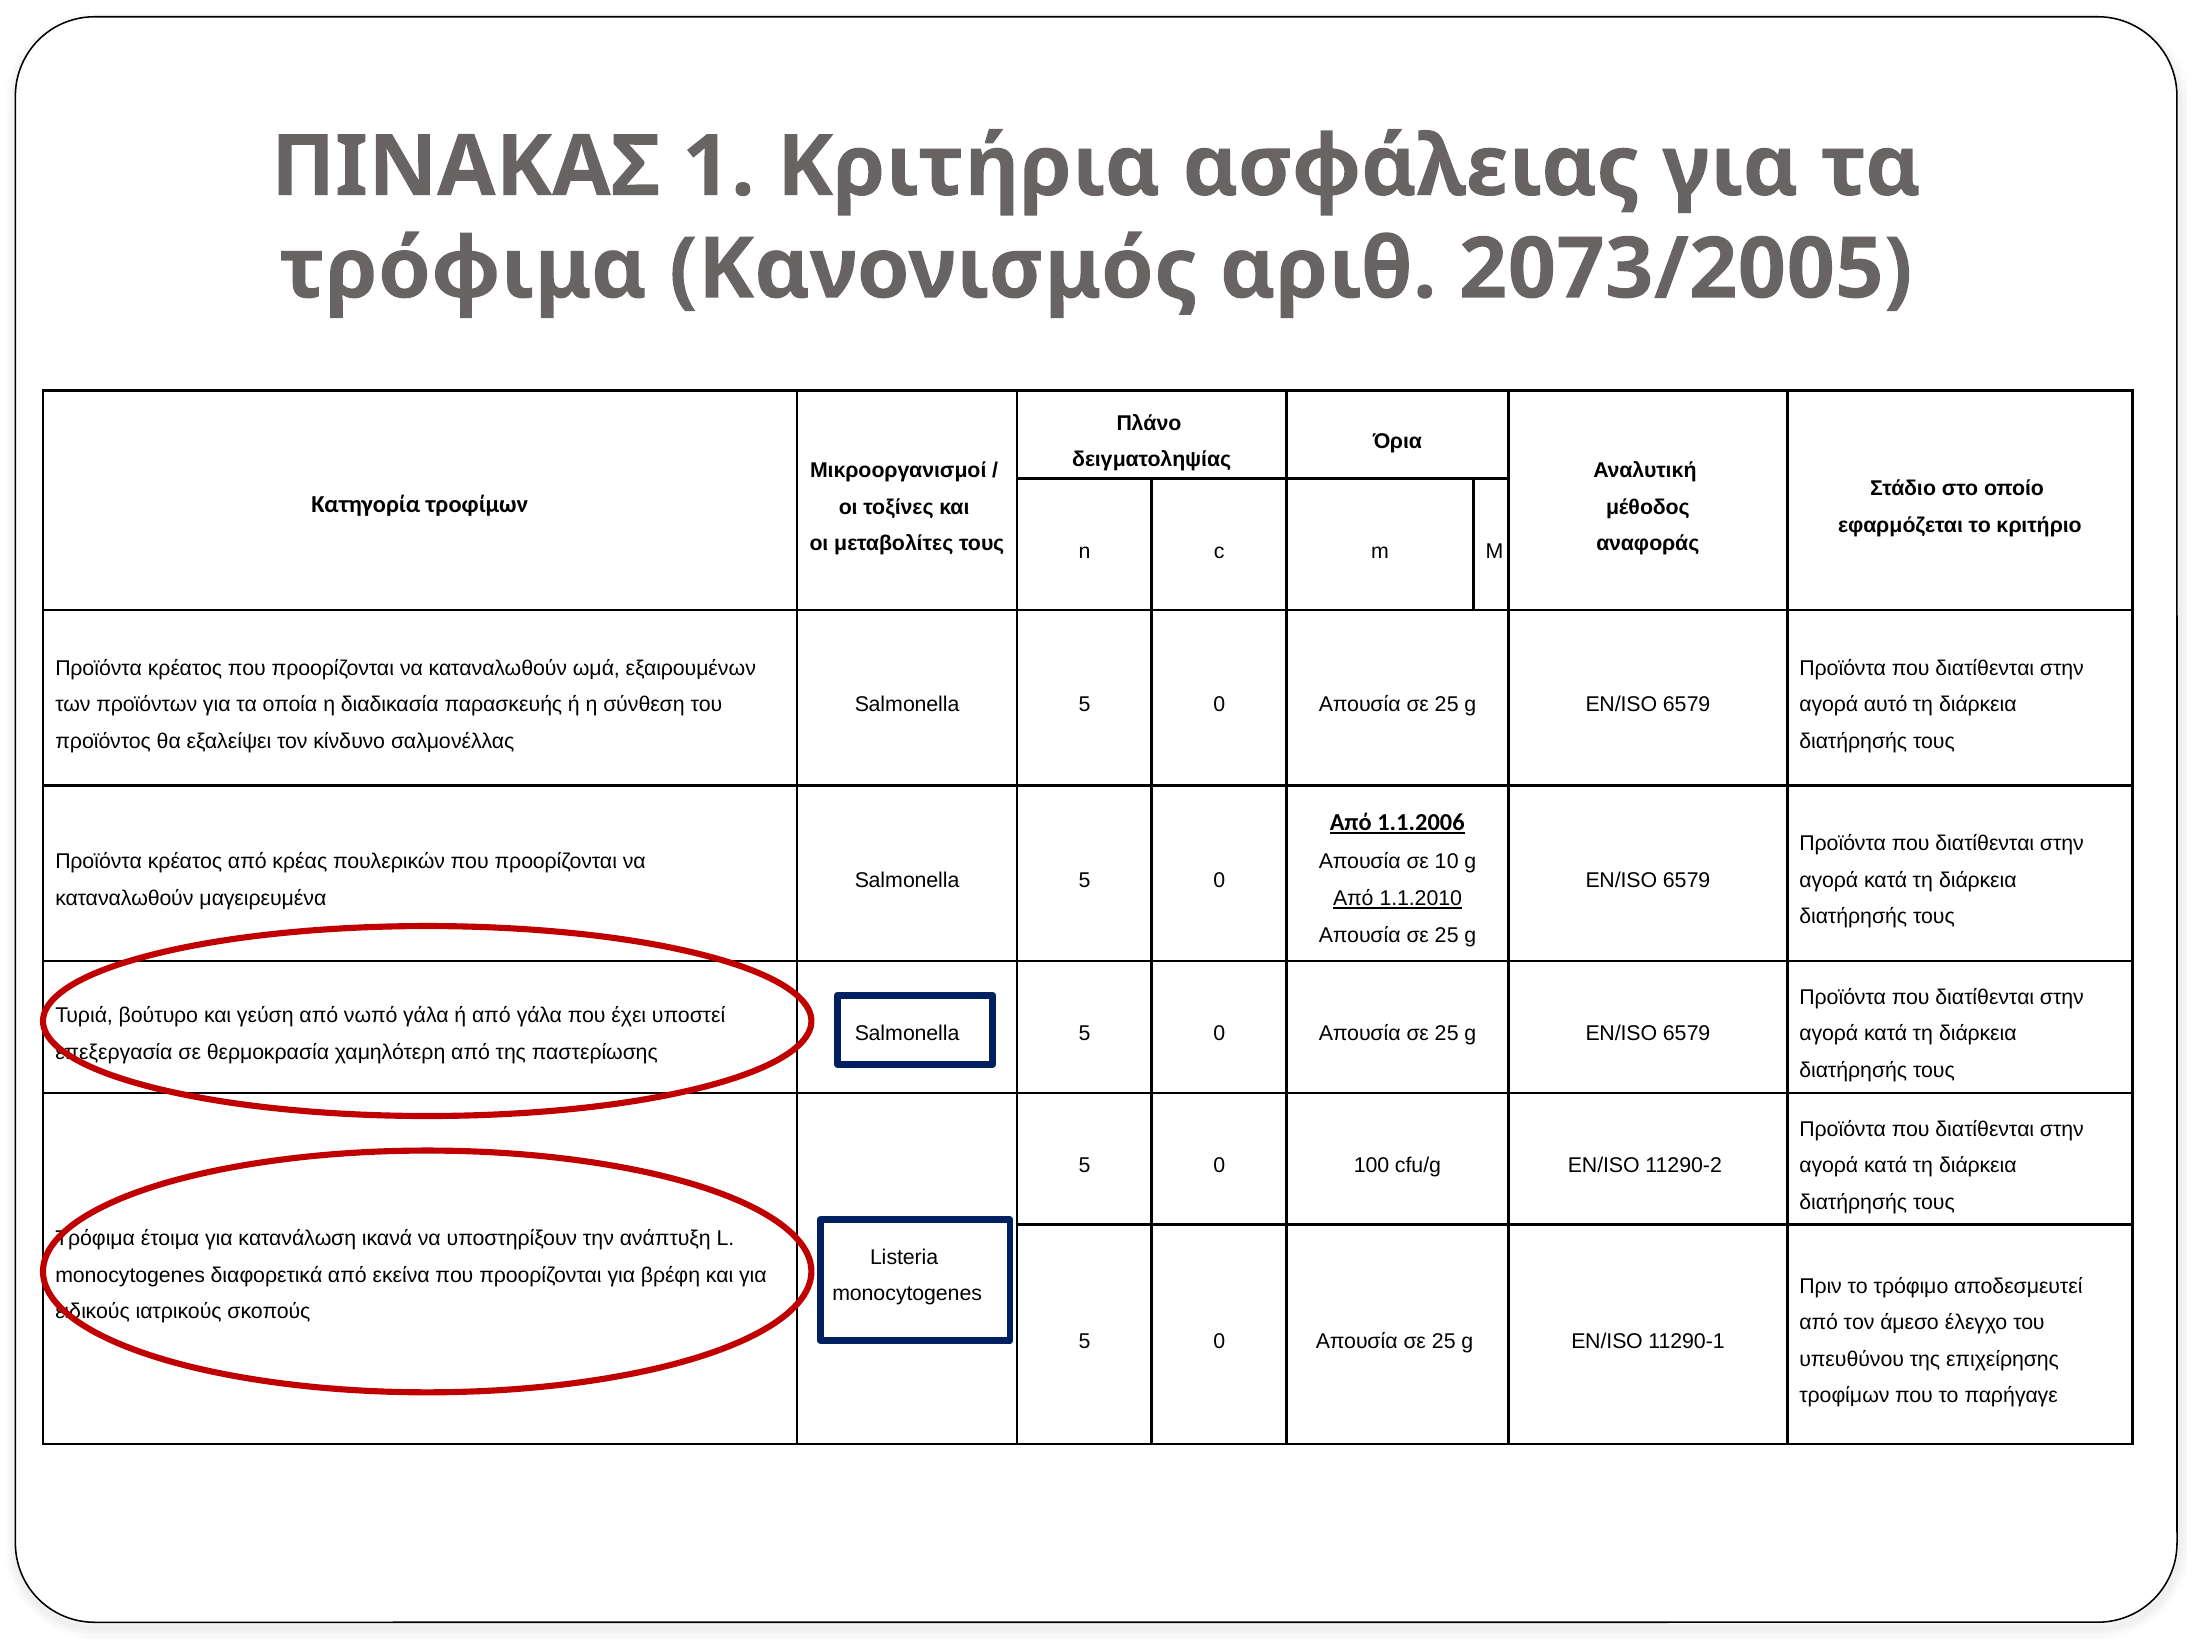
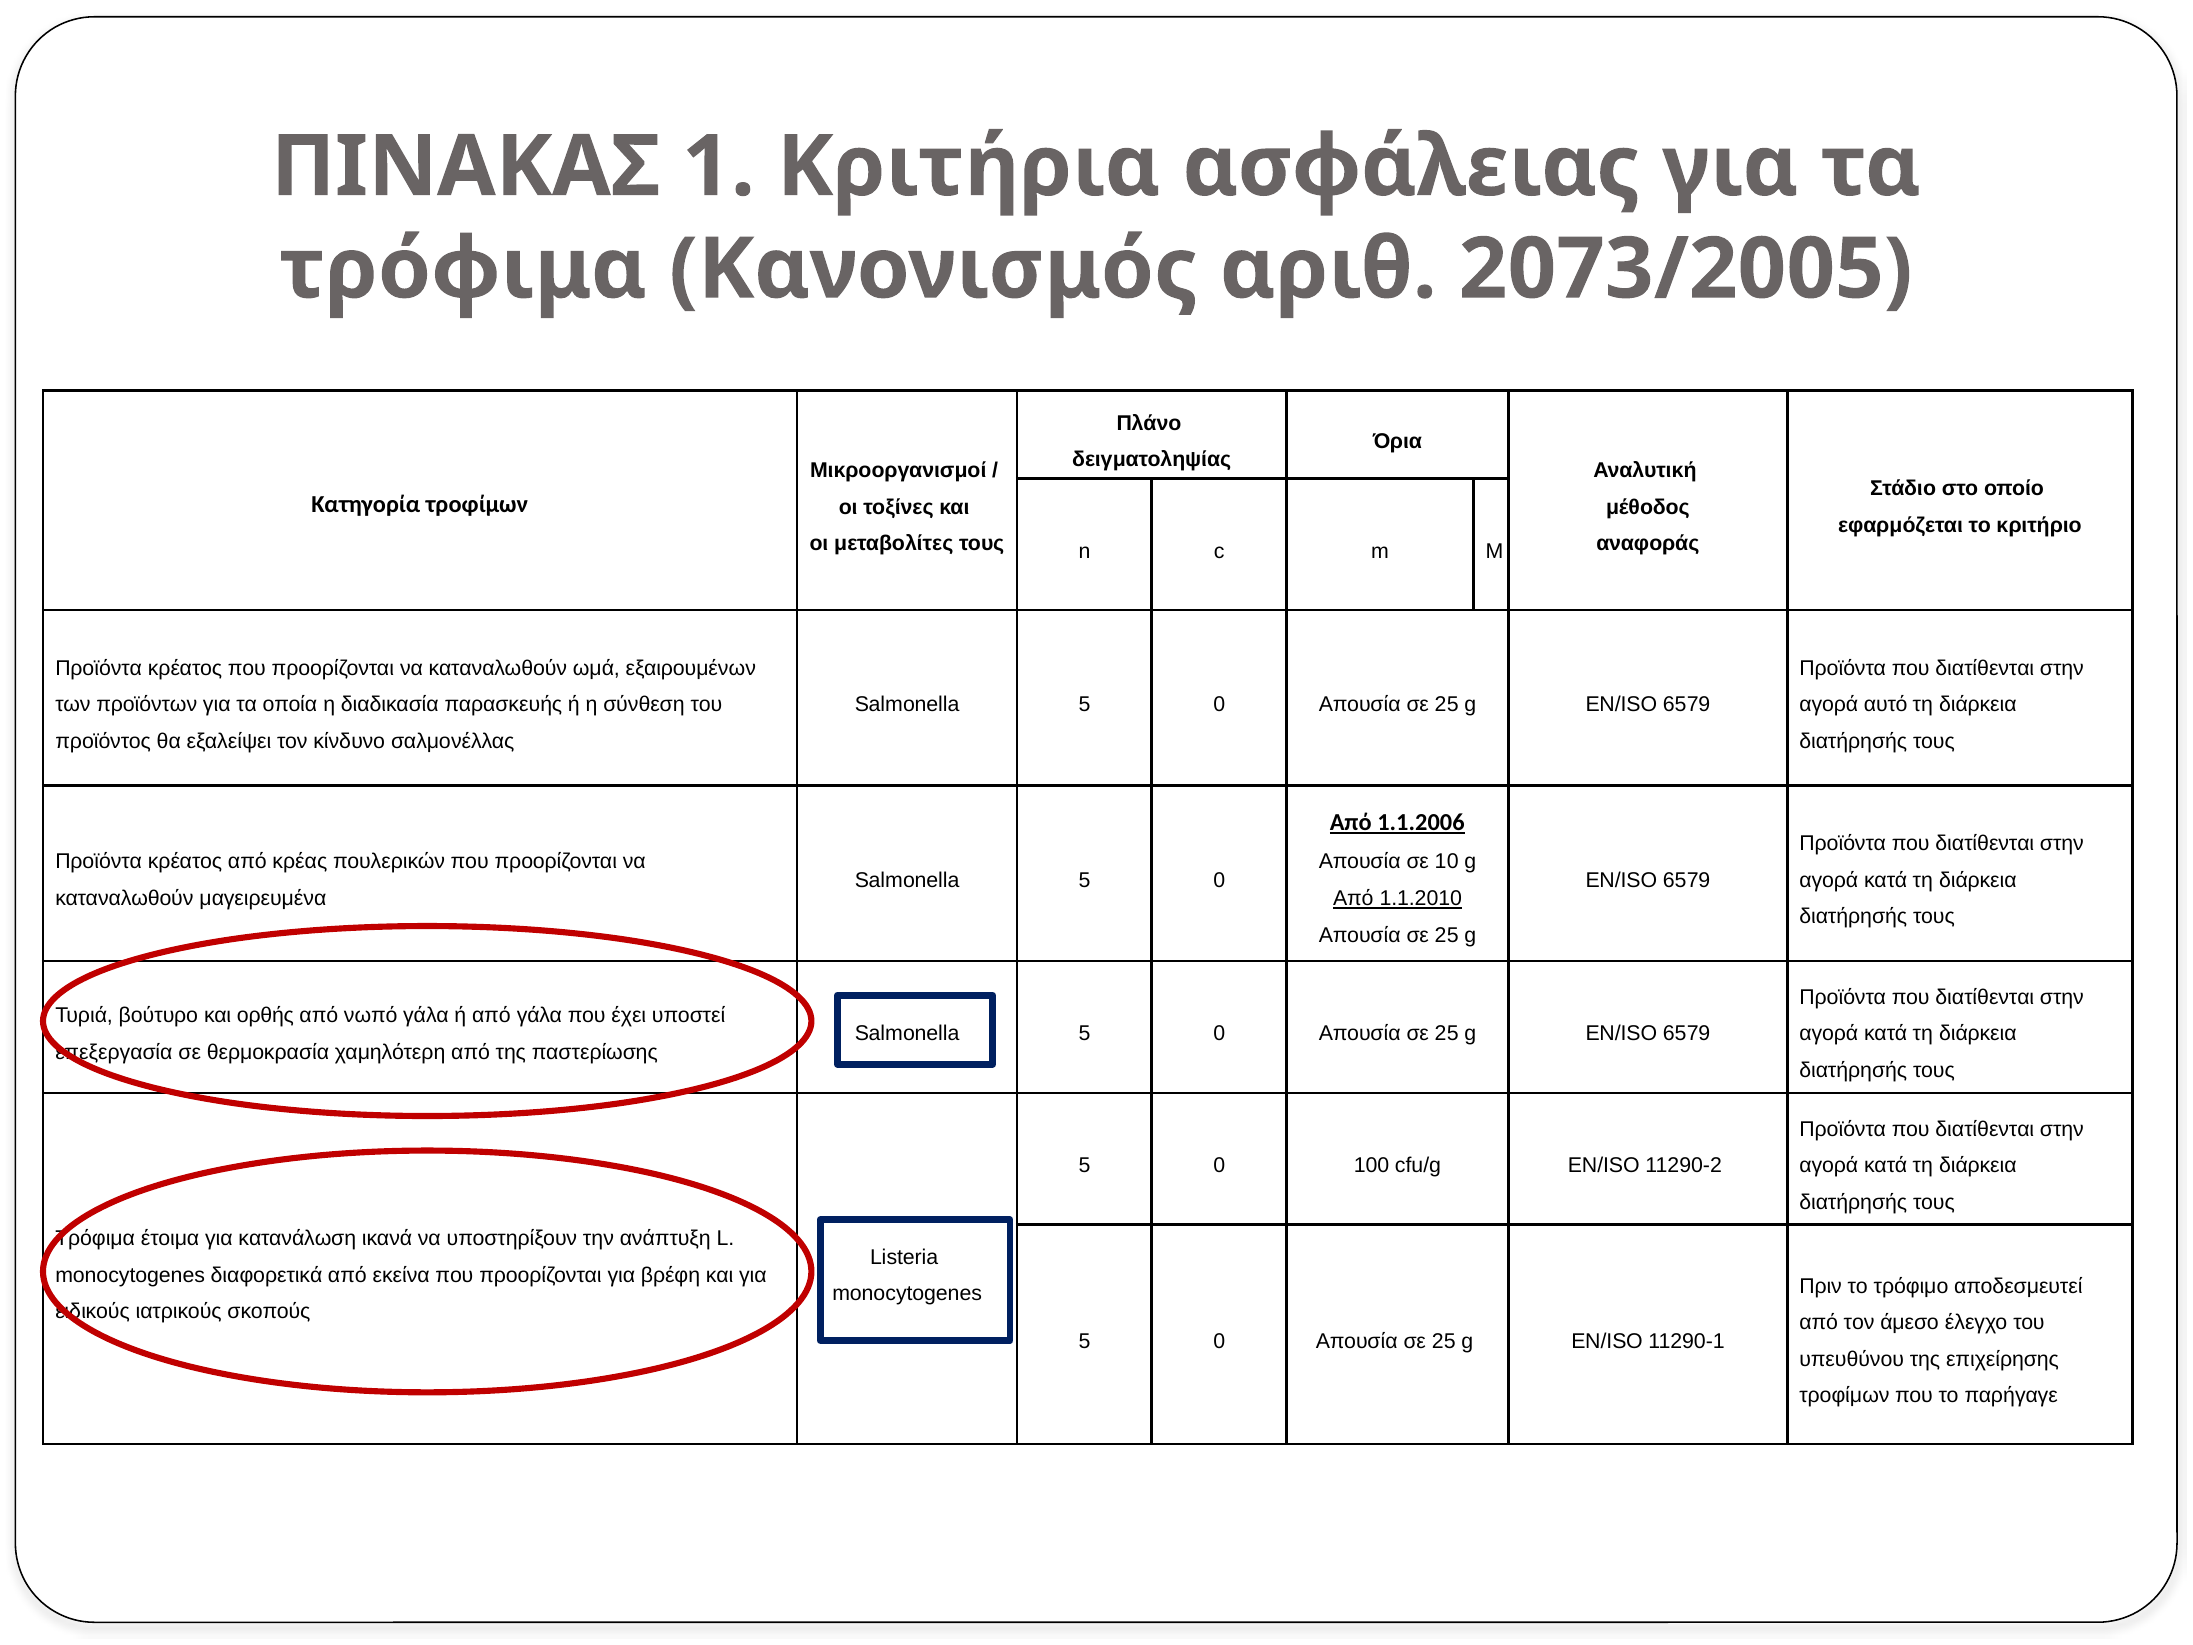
γεύση: γεύση -> ορθής
